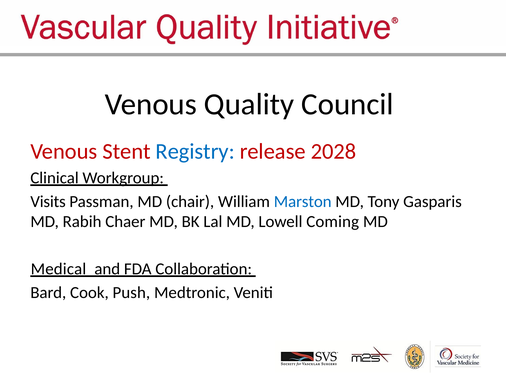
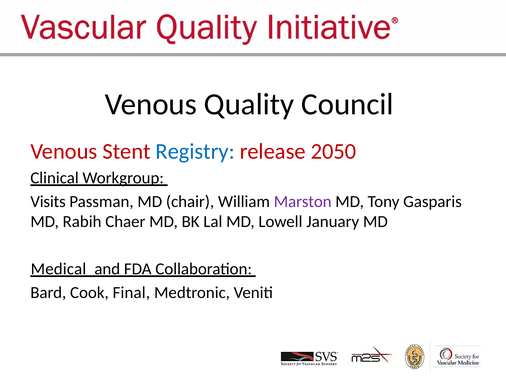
2028: 2028 -> 2050
Marston colour: blue -> purple
Coming: Coming -> January
Push: Push -> Final
